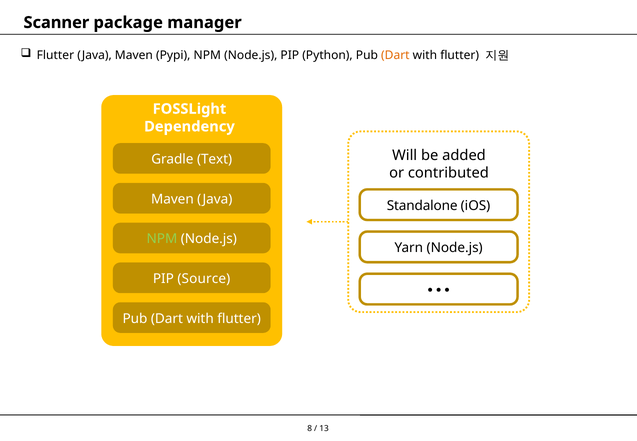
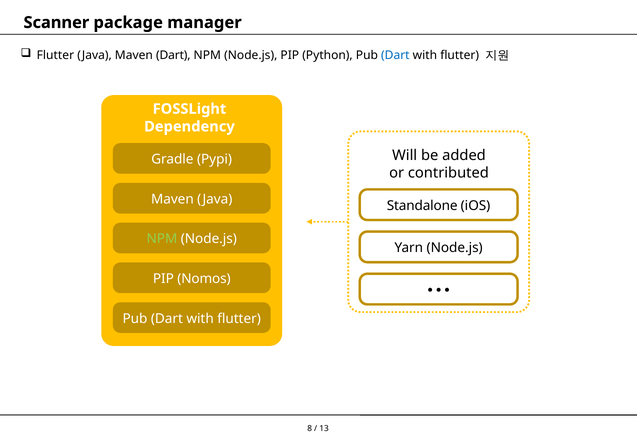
Maven Pypi: Pypi -> Dart
Dart at (395, 55) colour: orange -> blue
Text: Text -> Pypi
Source: Source -> Nomos
